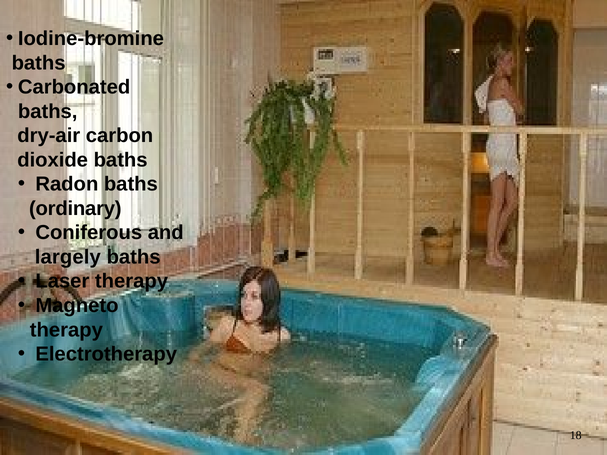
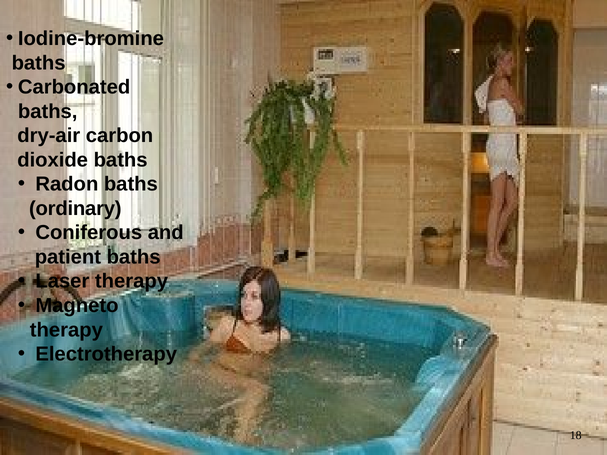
largely: largely -> patient
